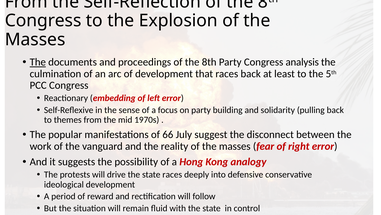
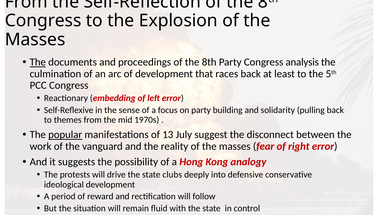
popular underline: none -> present
66: 66 -> 13
state races: races -> clubs
